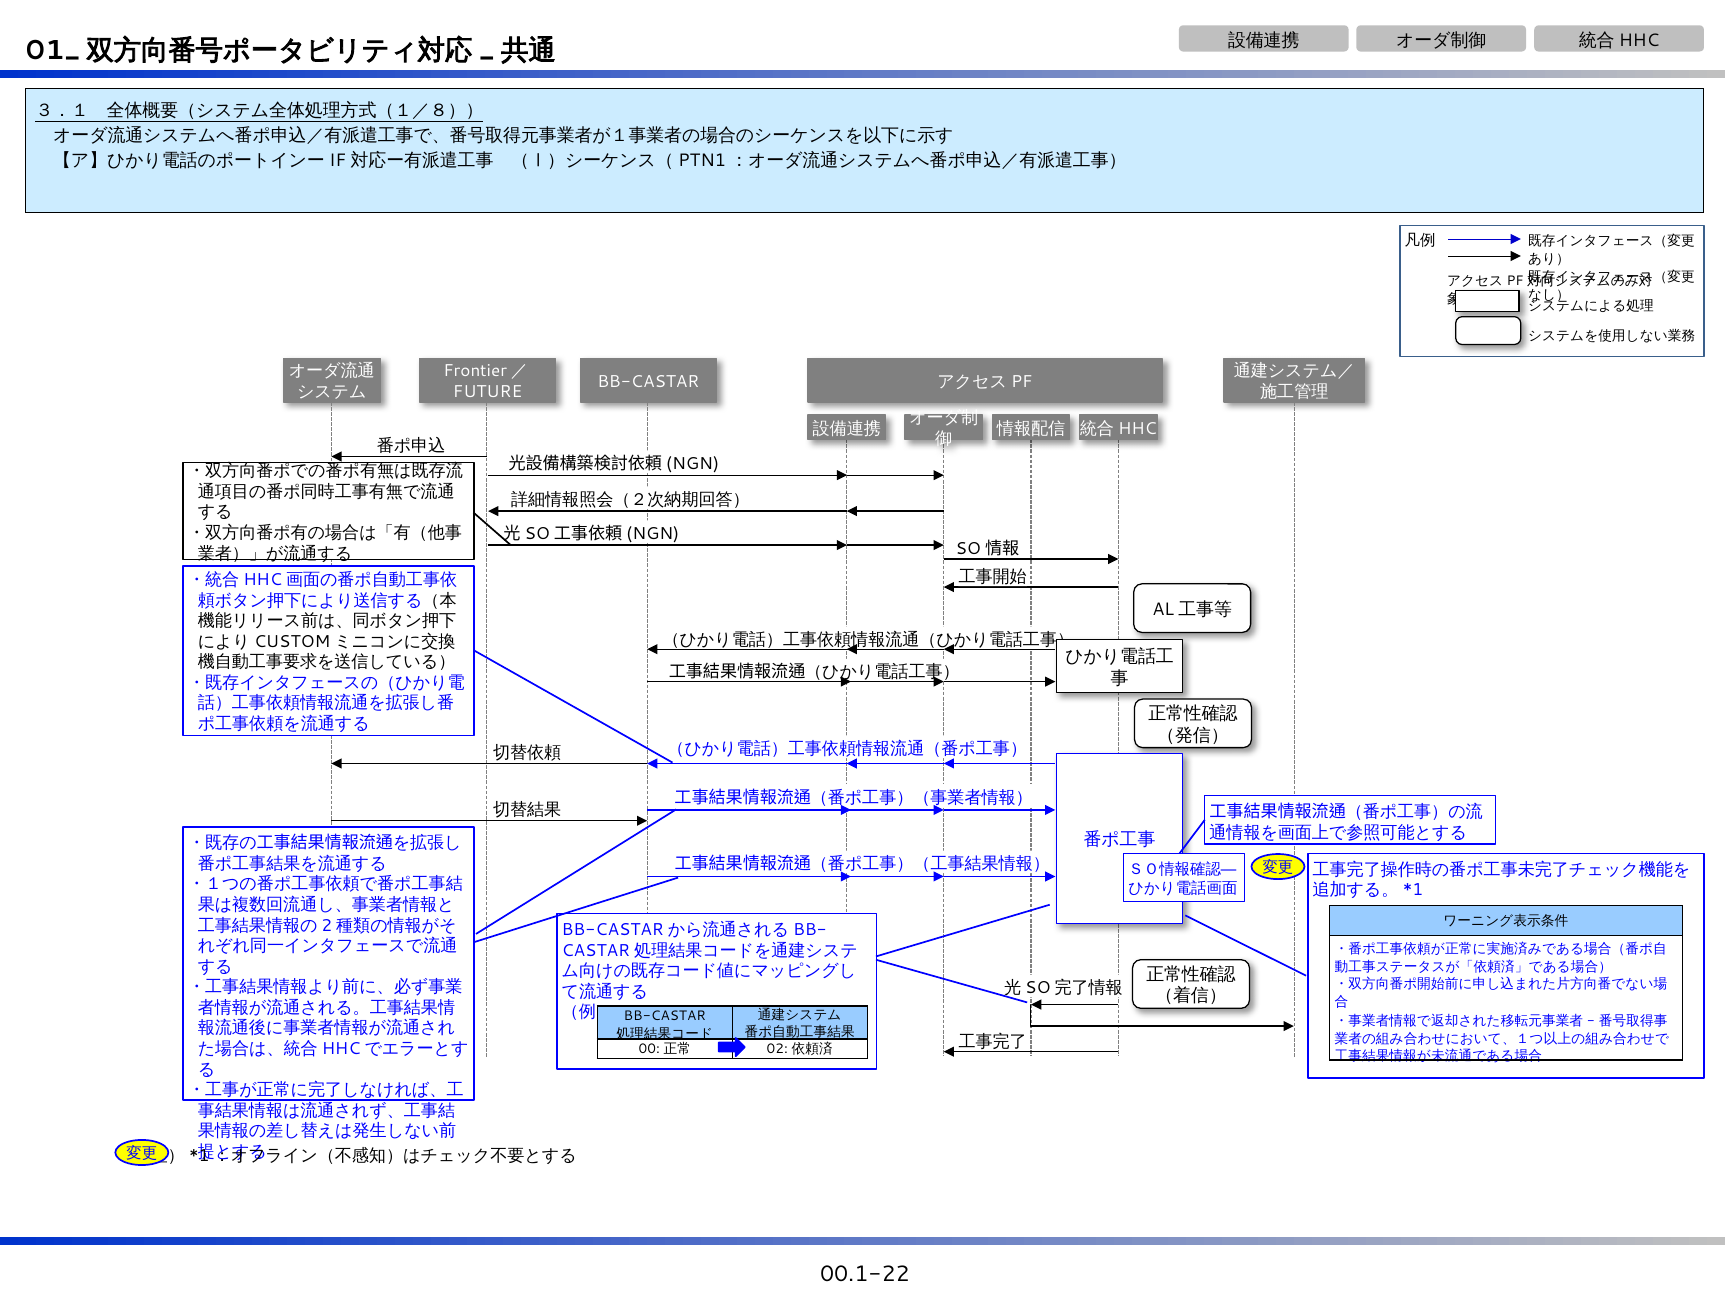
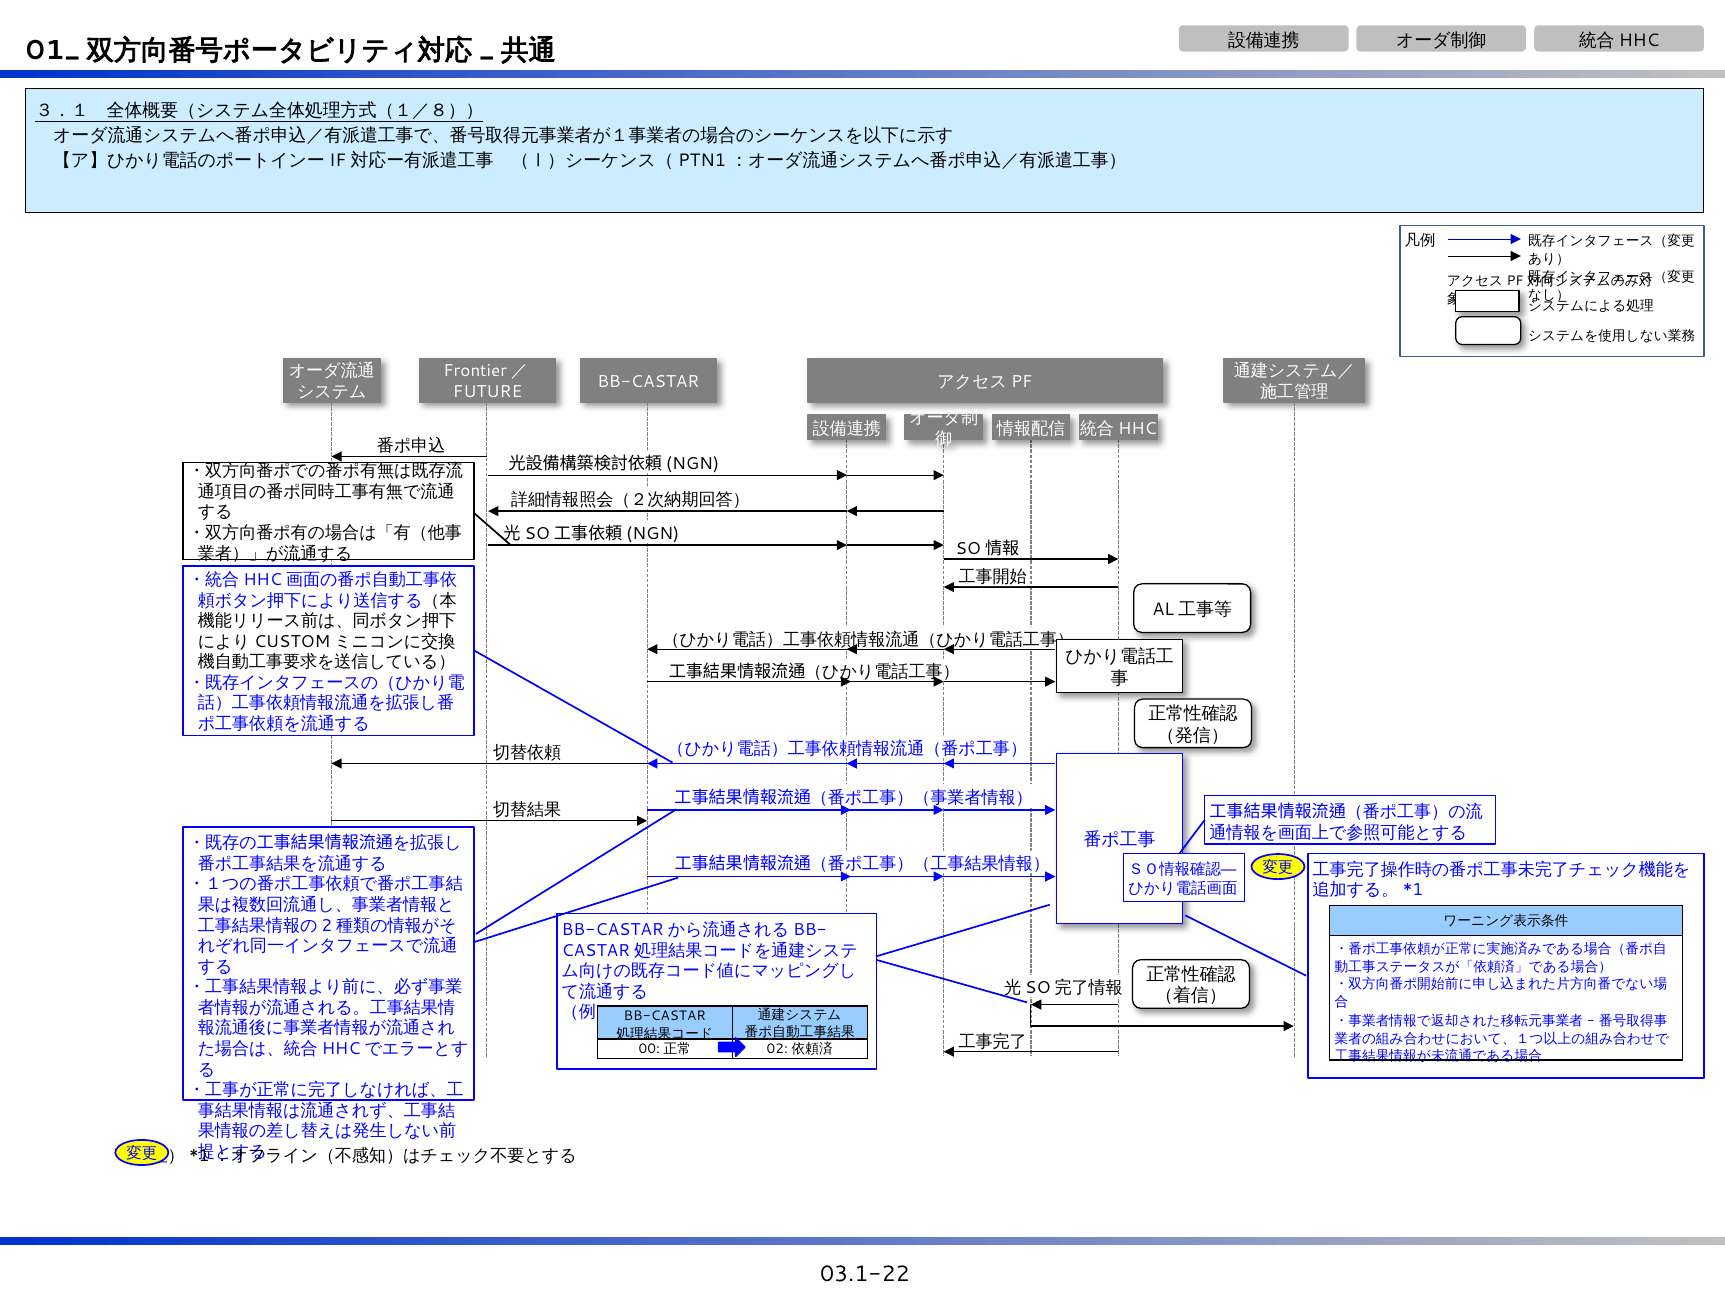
00.1-22: 00.1-22 -> 03.1-22
